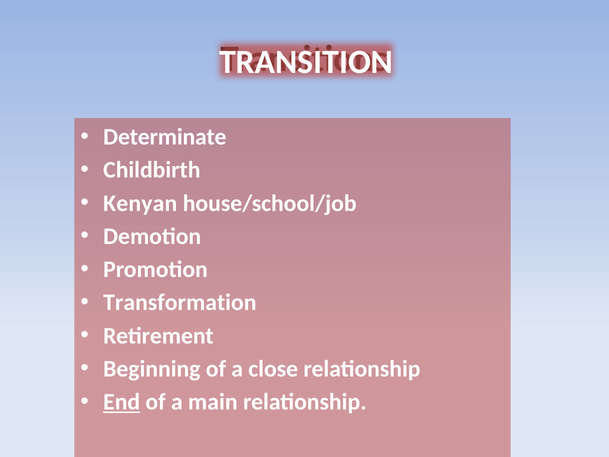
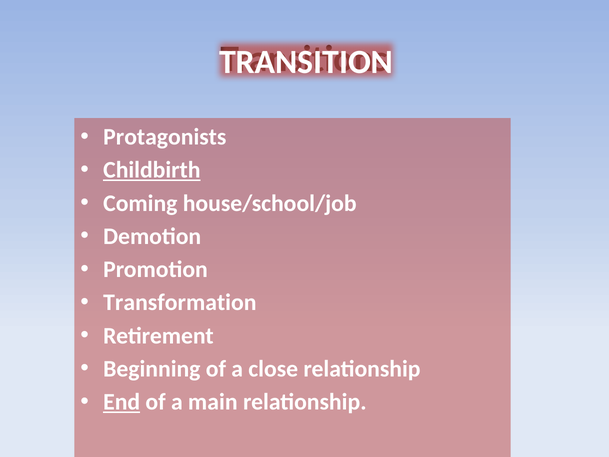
Determinate: Determinate -> Protagonists
Childbirth underline: none -> present
Kenyan: Kenyan -> Coming
